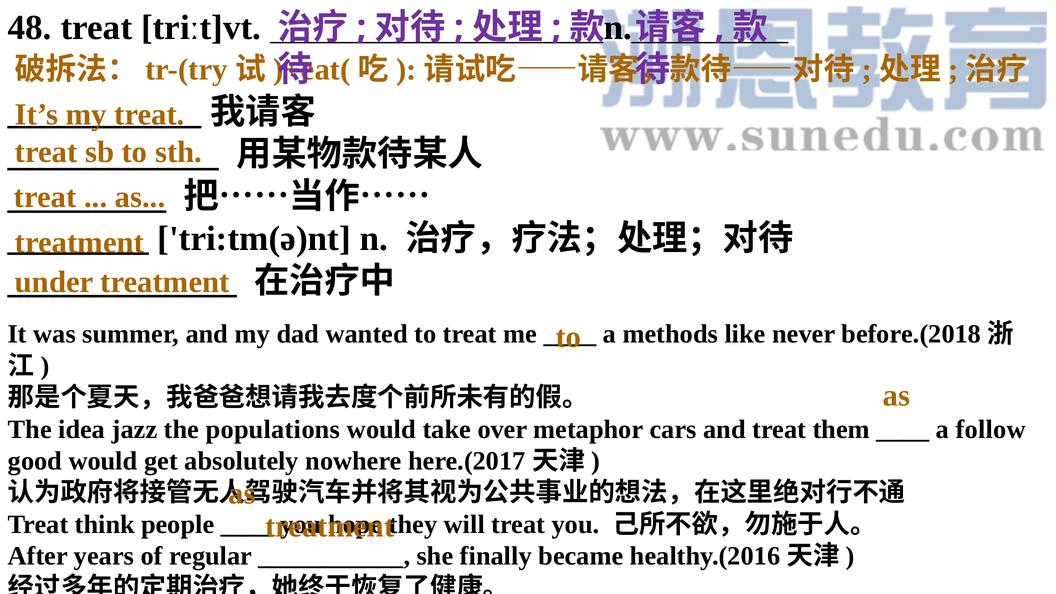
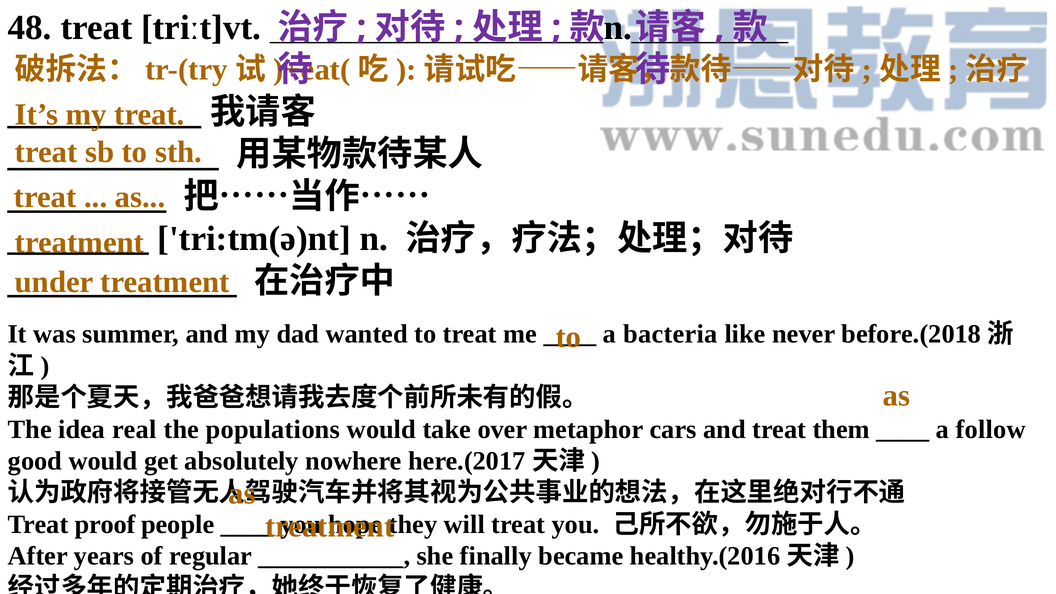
methods: methods -> bacteria
jazz: jazz -> real
think: think -> proof
